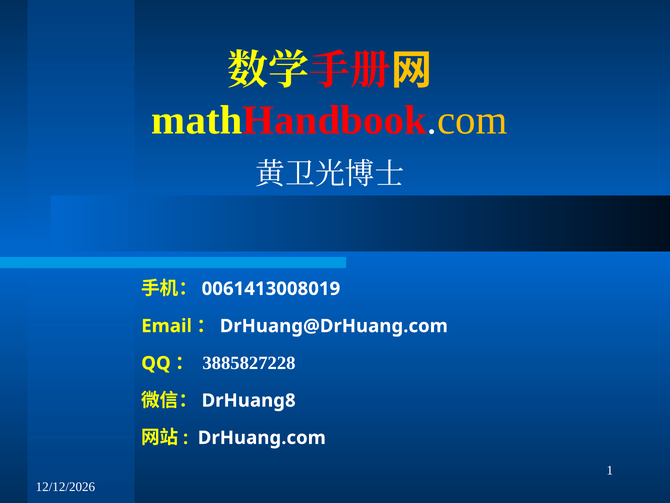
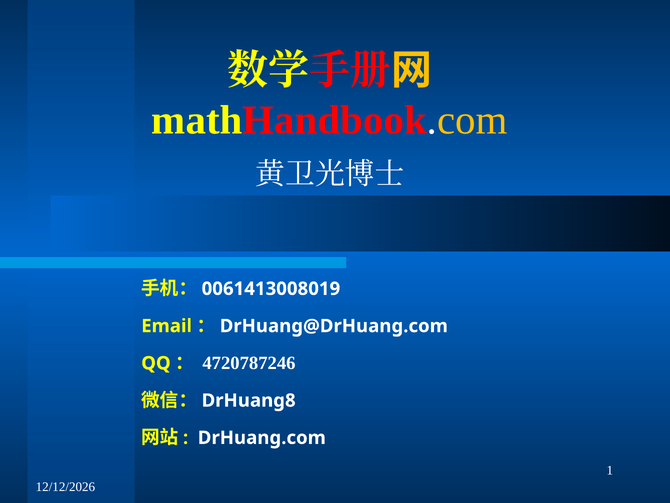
3885827228: 3885827228 -> 4720787246
